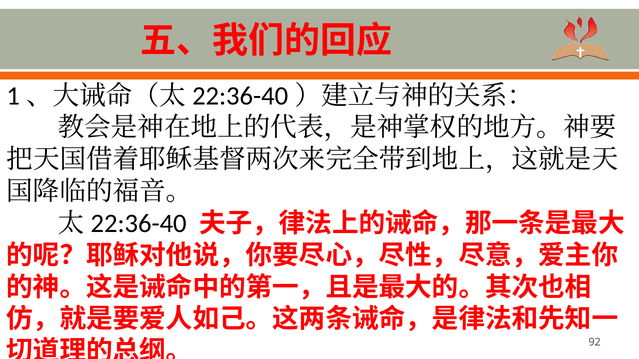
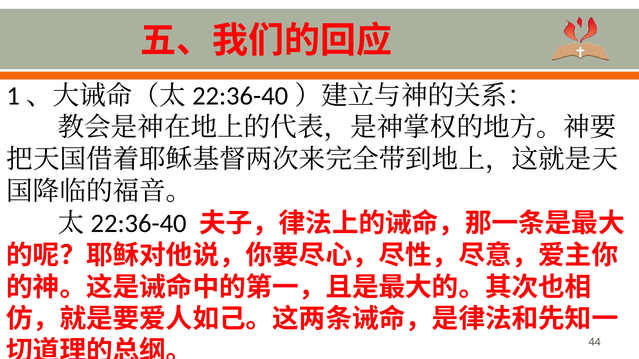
92: 92 -> 44
